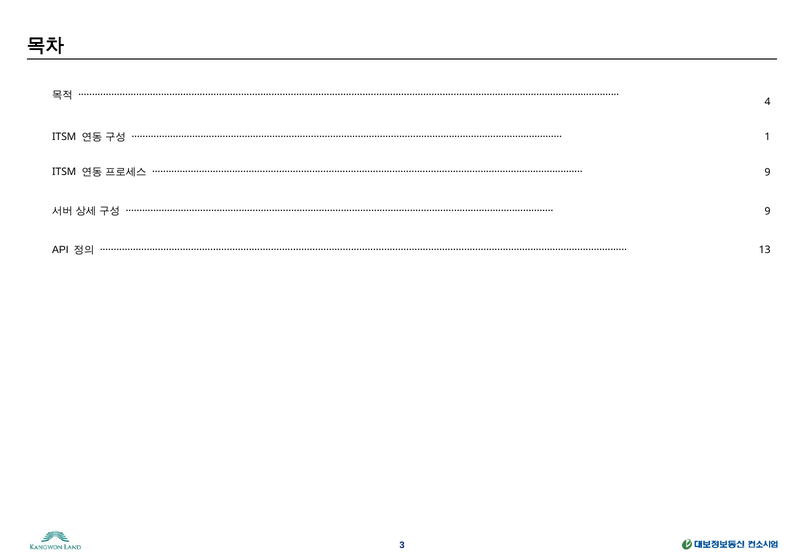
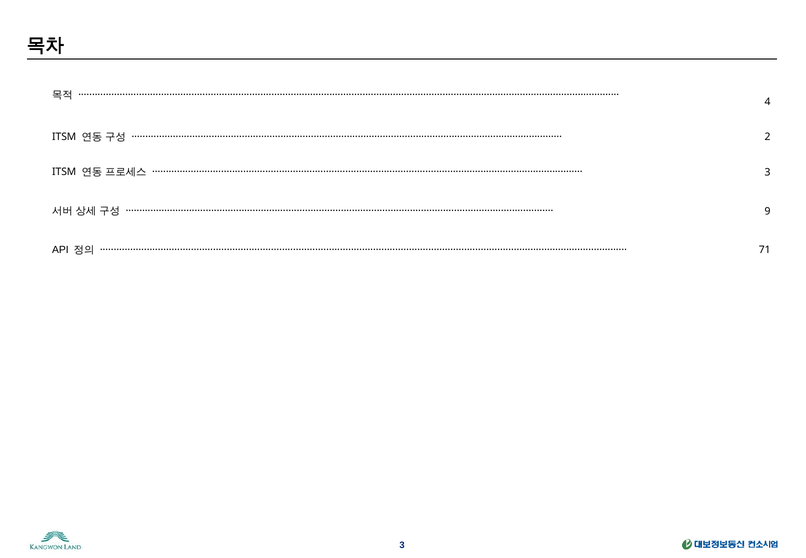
1: 1 -> 2
9 at (768, 172): 9 -> 3
13: 13 -> 71
